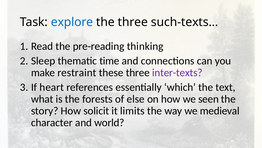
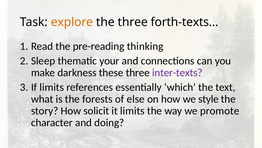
explore colour: blue -> orange
such-texts…: such-texts… -> forth-texts…
time: time -> your
restraint: restraint -> darkness
If heart: heart -> limits
seen: seen -> style
medieval: medieval -> promote
world: world -> doing
